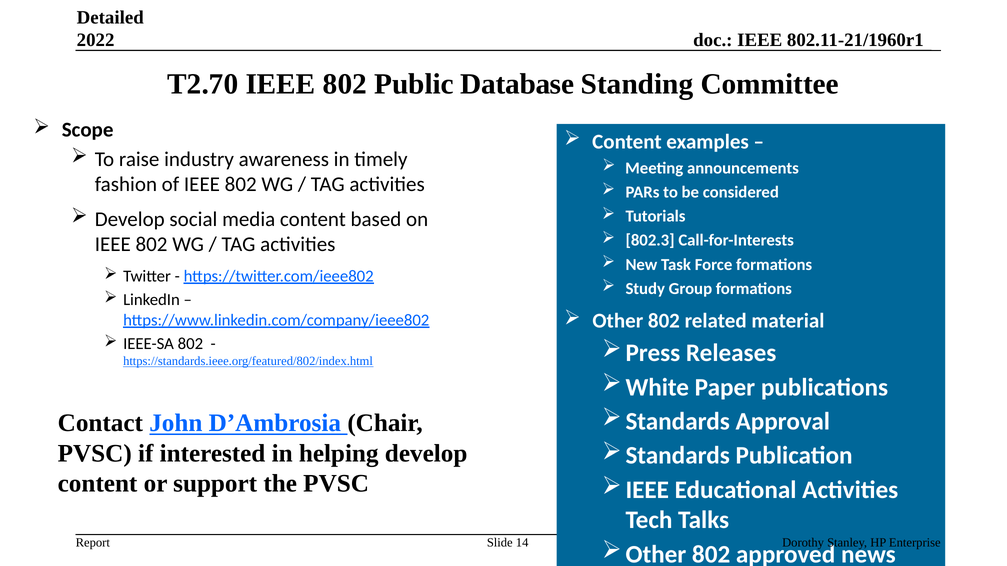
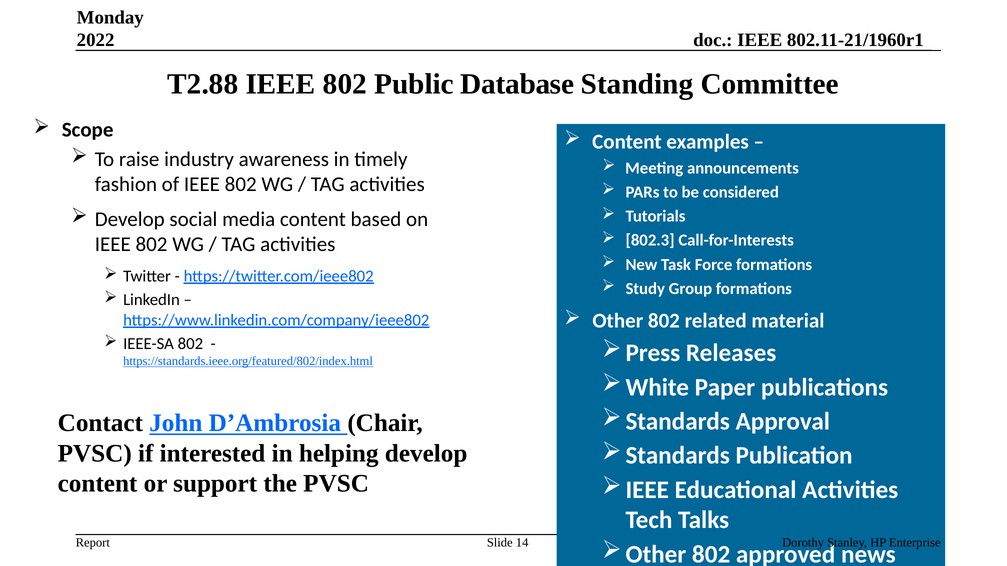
Detailed: Detailed -> Monday
T2.70: T2.70 -> T2.88
